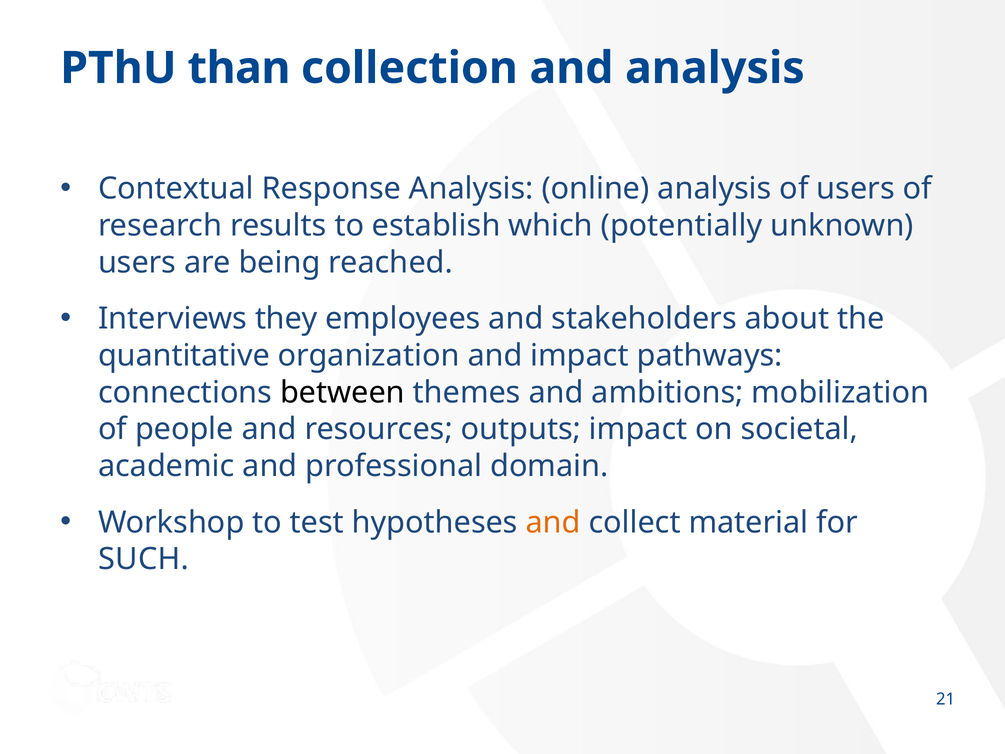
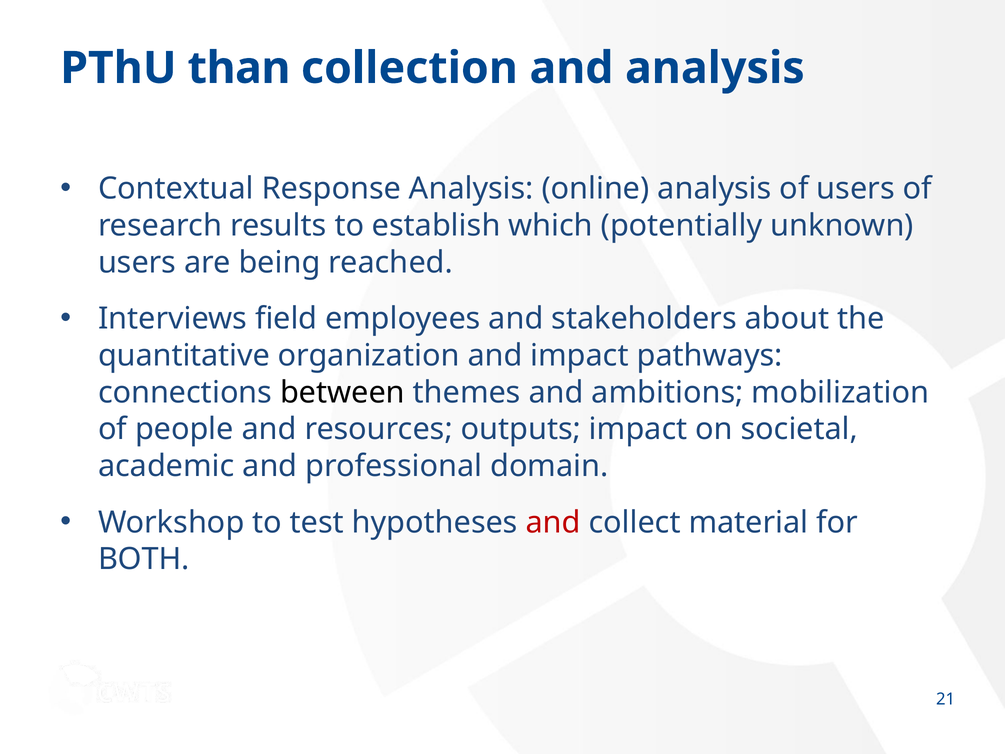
they: they -> field
and at (553, 522) colour: orange -> red
SUCH: SUCH -> BOTH
